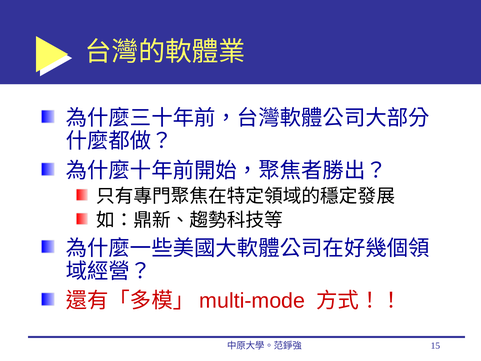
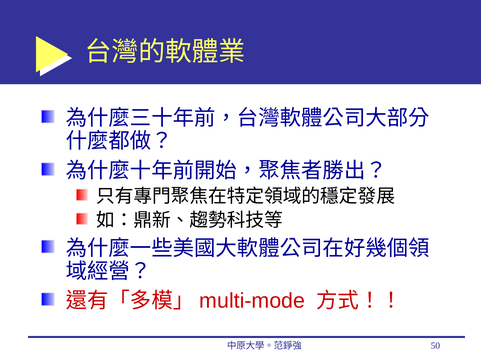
15: 15 -> 50
